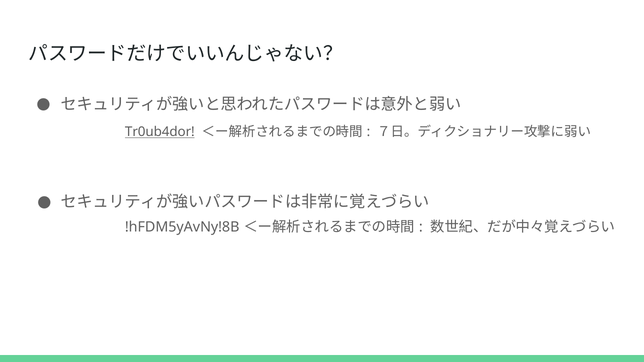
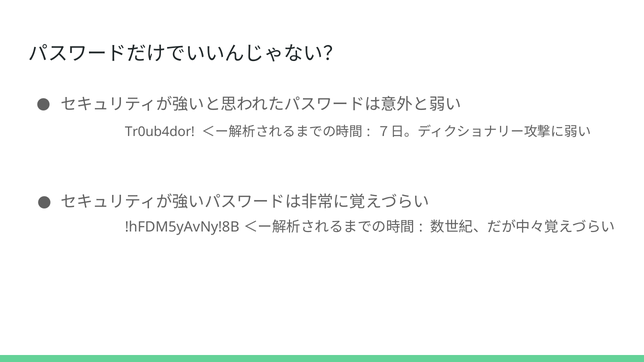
Tr0ub4dor underline: present -> none
